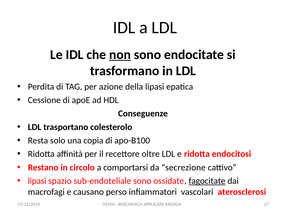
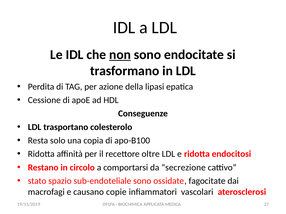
lipasi at (37, 181): lipasi -> stato
fagocitate underline: present -> none
perso: perso -> copie
